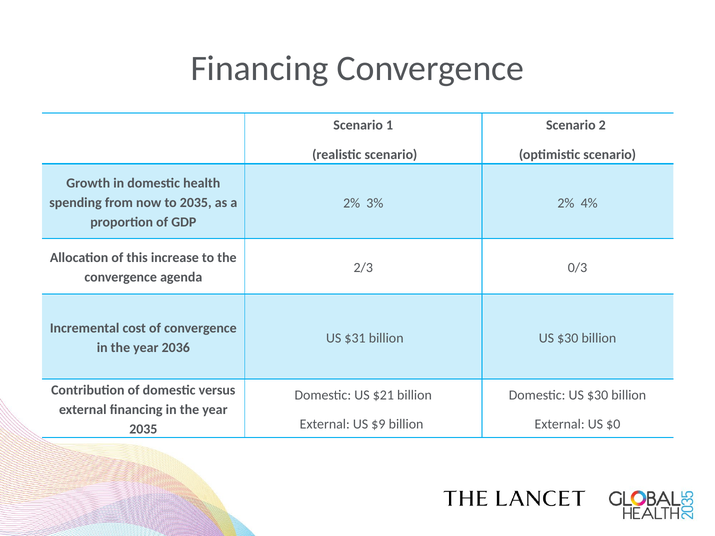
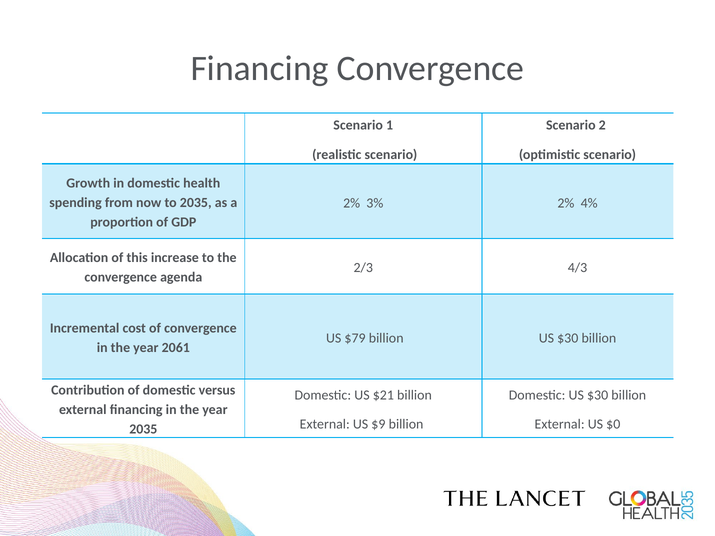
0/3: 0/3 -> 4/3
$31: $31 -> $79
2036: 2036 -> 2061
